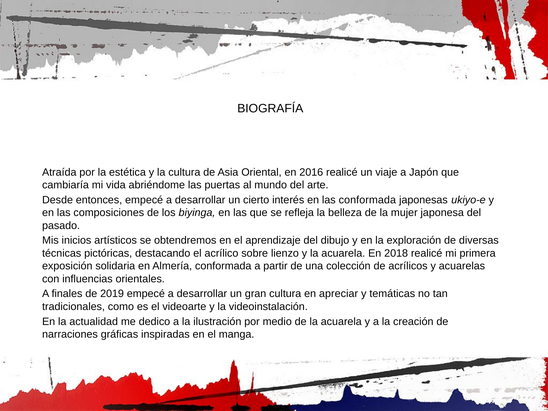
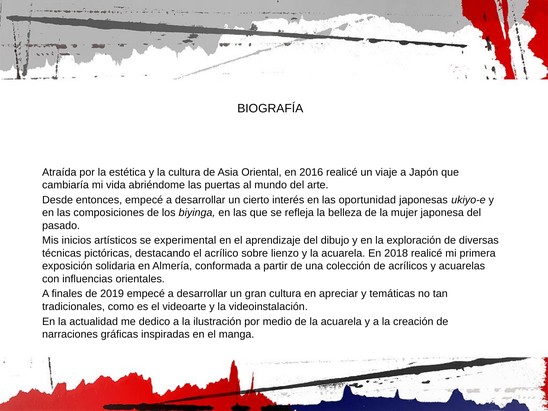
las conformada: conformada -> oportunidad
obtendremos: obtendremos -> experimental
